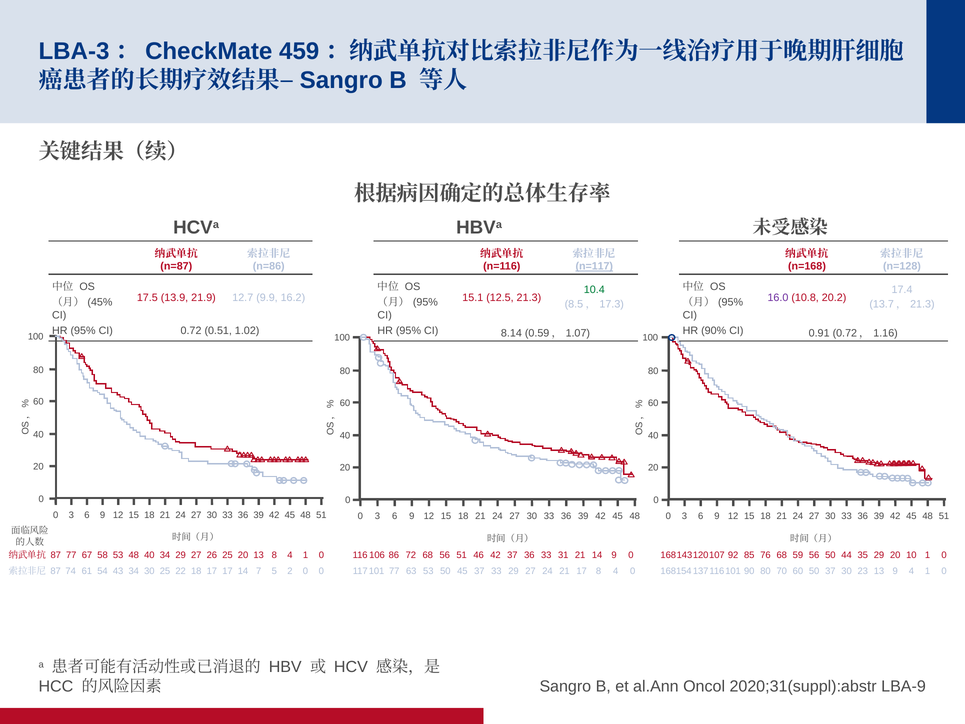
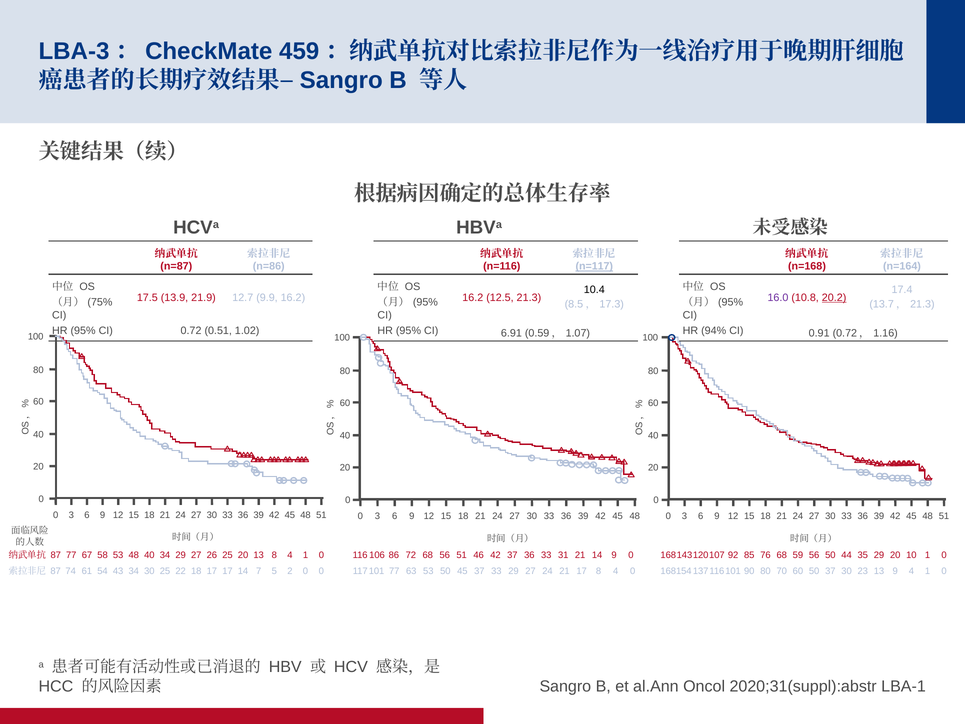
n=128: n=128 -> n=164
10.4 colour: green -> black
15.1 at (473, 297): 15.1 -> 16.2
20.2 underline: none -> present
45%: 45% -> 75%
8.14: 8.14 -> 6.91
90%: 90% -> 94%
LBA-9: LBA-9 -> LBA-1
